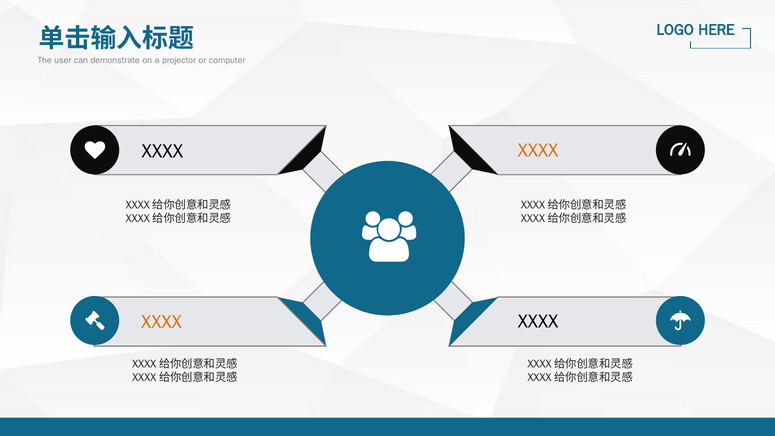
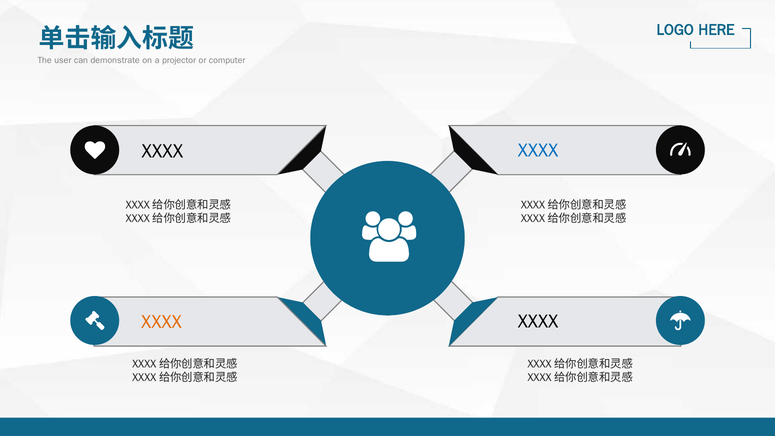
XXXX at (538, 150) colour: orange -> blue
